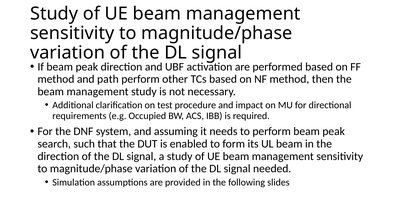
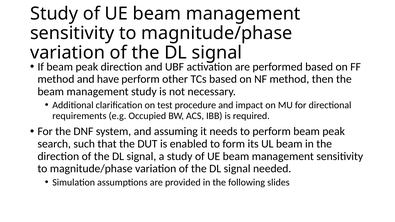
path: path -> have
